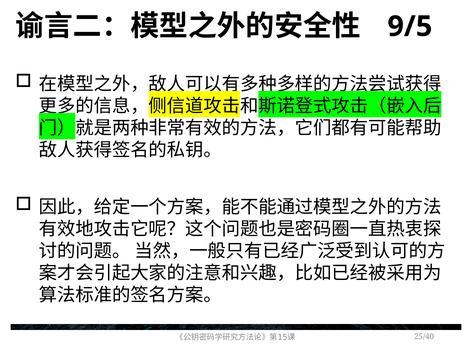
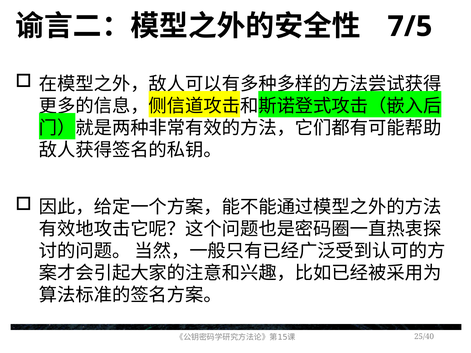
9/5: 9/5 -> 7/5
